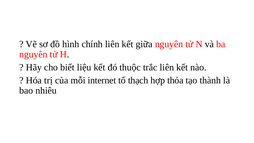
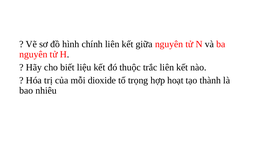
internet: internet -> dioxide
thạch: thạch -> trọng
thỏa: thỏa -> hoạt
